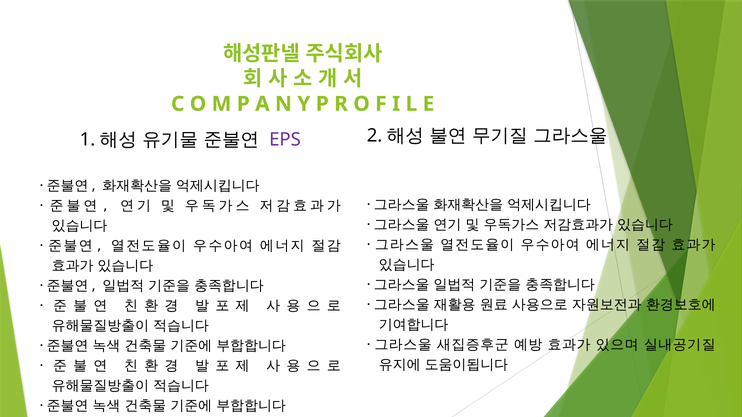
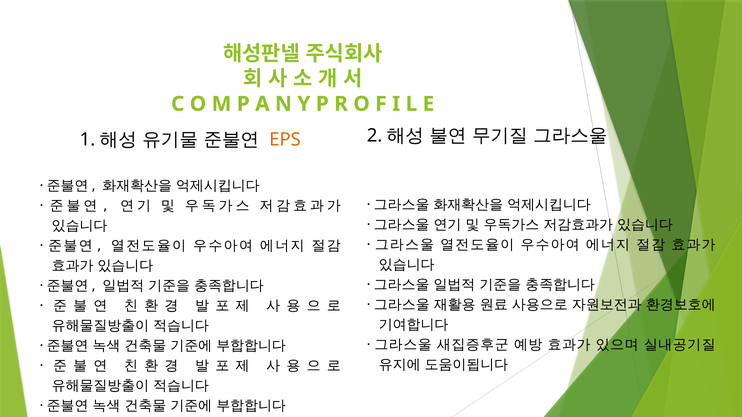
EPS colour: purple -> orange
